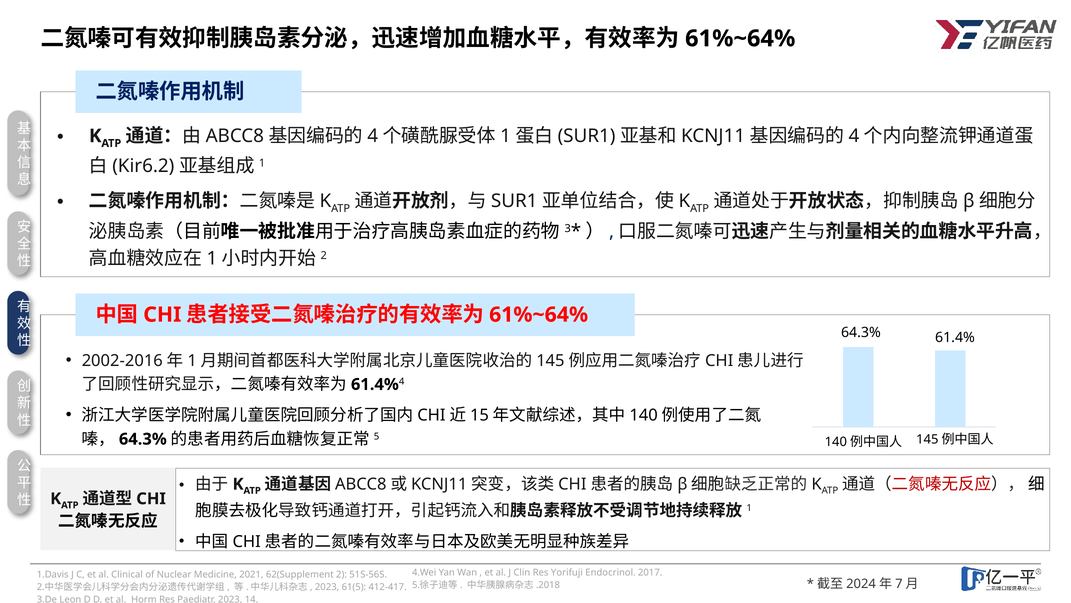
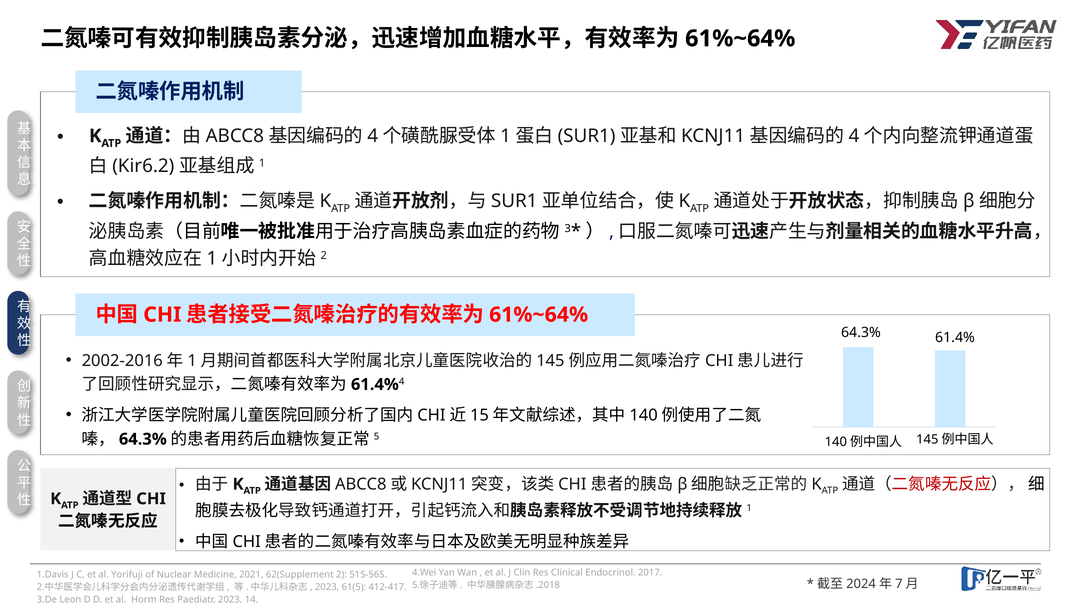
Yorifuji: Yorifuji -> Clinical
Clinical: Clinical -> Yorifuji
